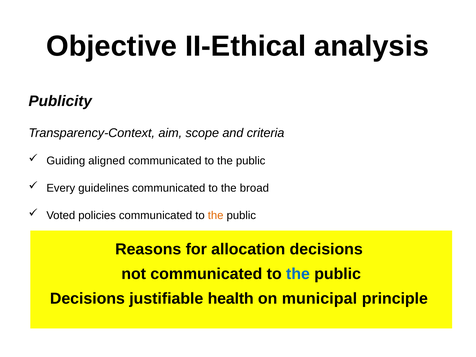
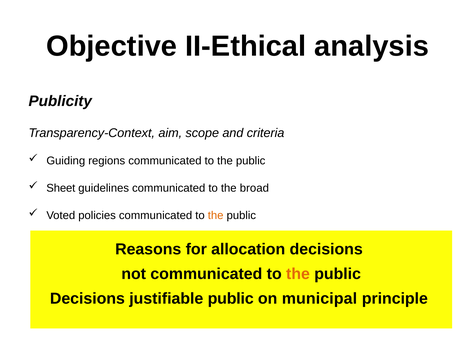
aligned: aligned -> regions
Every: Every -> Sheet
the at (298, 274) colour: blue -> orange
justifiable health: health -> public
